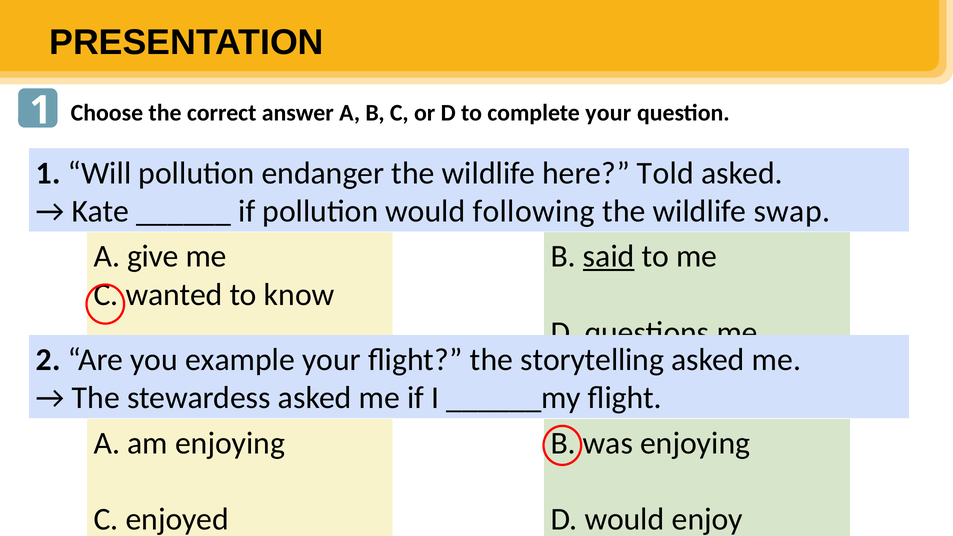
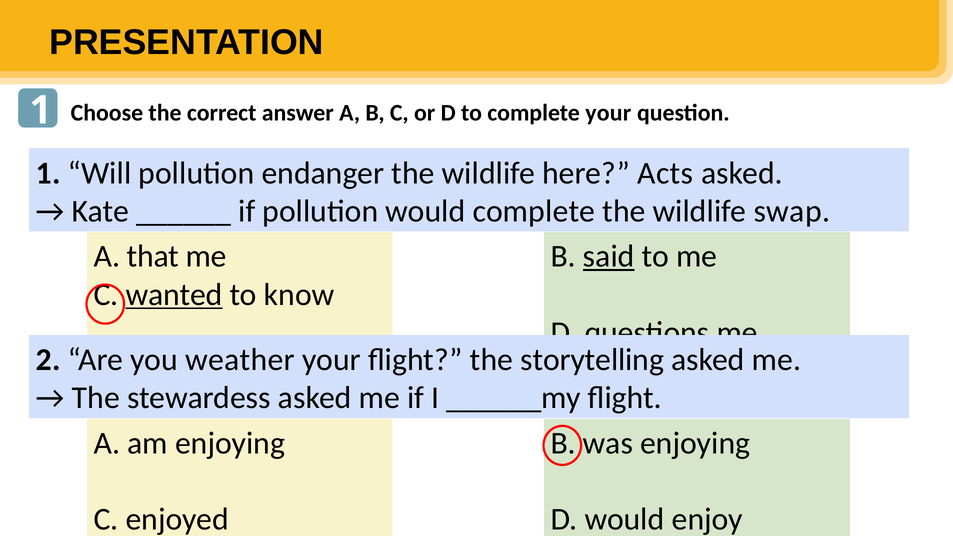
Told: Told -> Acts
would following: following -> complete
give: give -> that
wanted underline: none -> present
example: example -> weather
